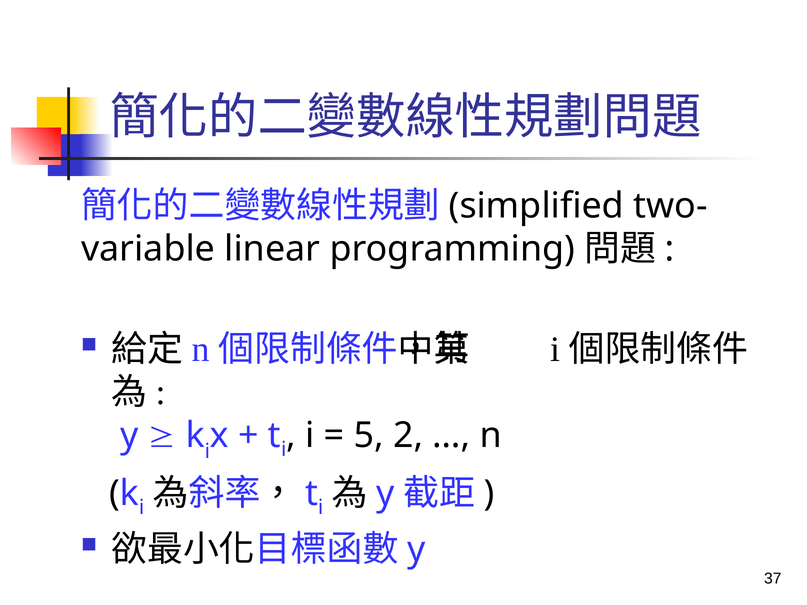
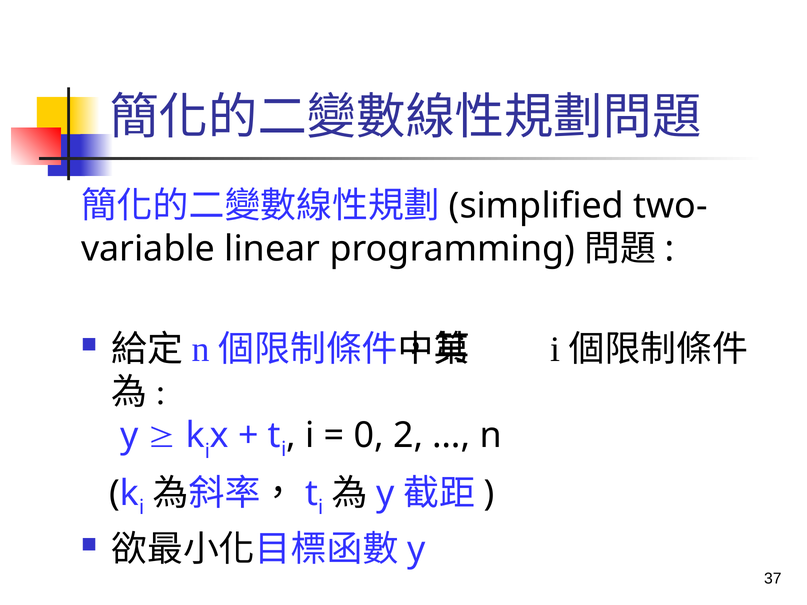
5: 5 -> 0
